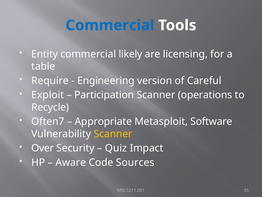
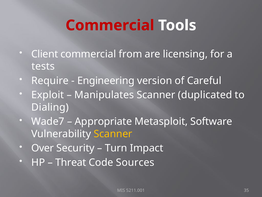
Commercial at (110, 25) colour: blue -> red
Entity: Entity -> Client
likely: likely -> from
table: table -> tests
Participation: Participation -> Manipulates
operations: operations -> duplicated
Recycle: Recycle -> Dialing
Often7: Often7 -> Wade7
Quiz: Quiz -> Turn
Aware: Aware -> Threat
